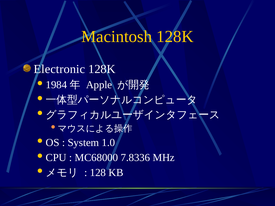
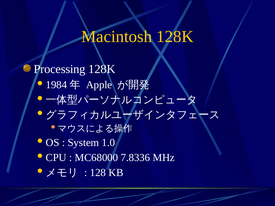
Electronic: Electronic -> Processing
